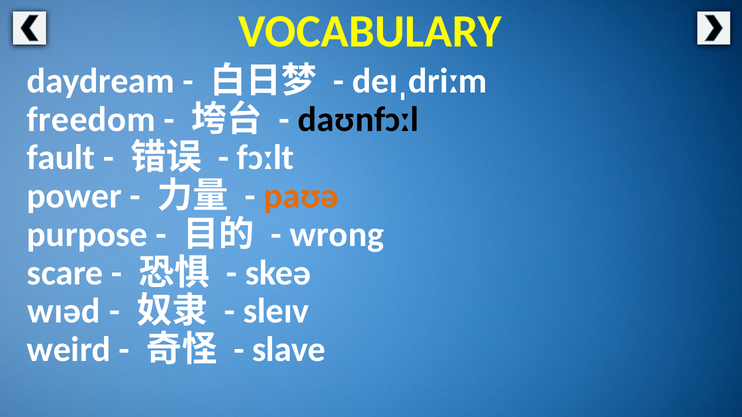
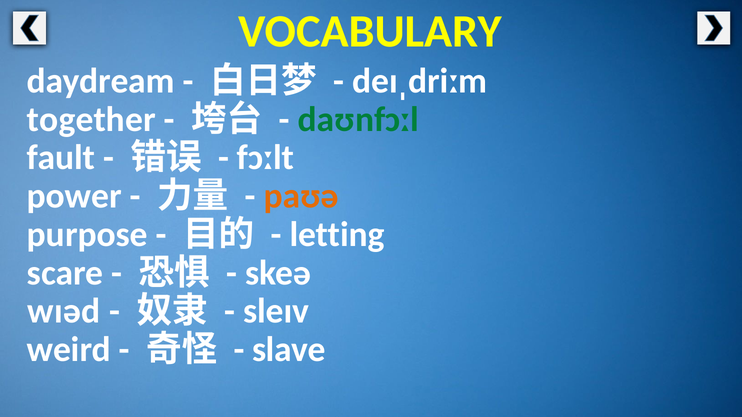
freedom: freedom -> together
daʊnfɔːl colour: black -> green
wrong: wrong -> letting
